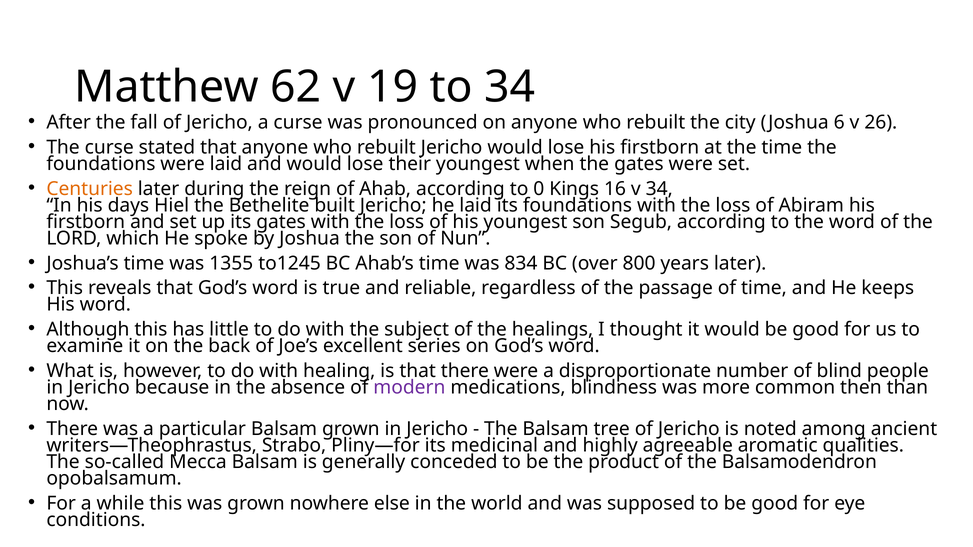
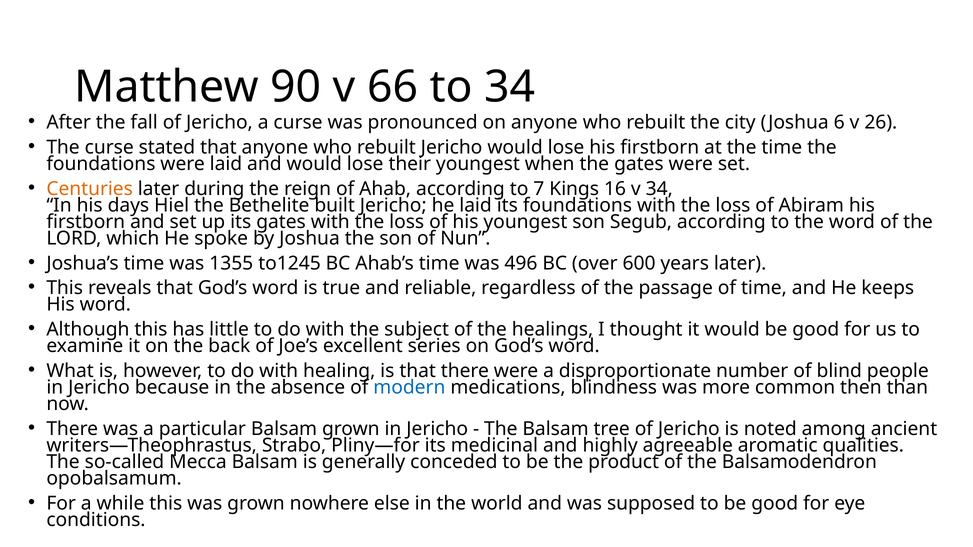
62: 62 -> 90
19: 19 -> 66
0: 0 -> 7
834: 834 -> 496
800: 800 -> 600
modern colour: purple -> blue
